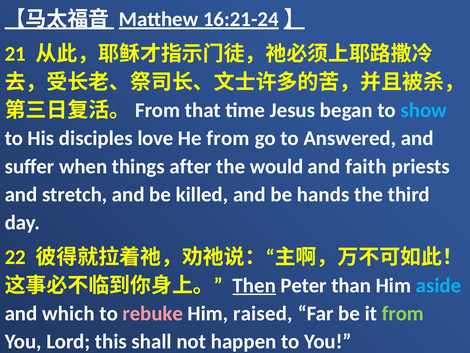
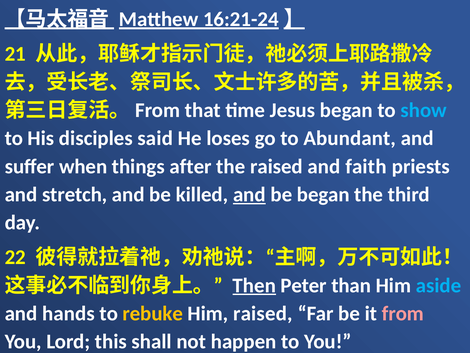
love: love -> said
He from: from -> loses
Answered: Answered -> Abundant
the would: would -> raised
and at (249, 194) underline: none -> present
be hands: hands -> began
which: which -> hands
rebuke colour: pink -> yellow
from at (403, 313) colour: light green -> pink
